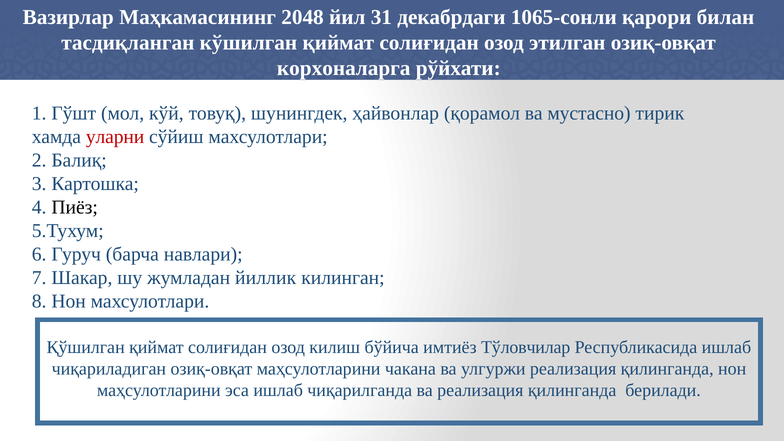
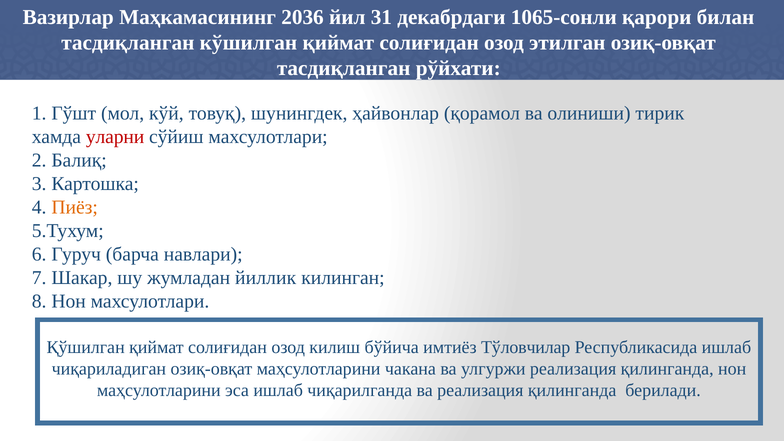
2048: 2048 -> 2036
корхоналарга at (344, 68): корхоналарга -> тасдиқланган
мустасно: мустасно -> олиниши
Пиёз colour: black -> orange
